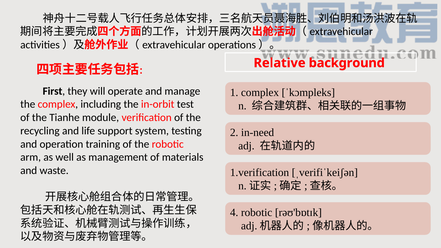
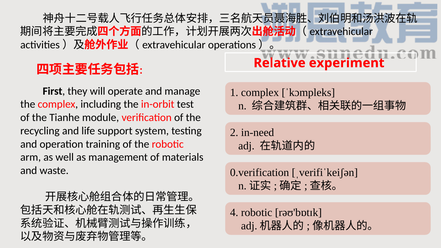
background: background -> experiment
1.verification: 1.verification -> 0.verification
